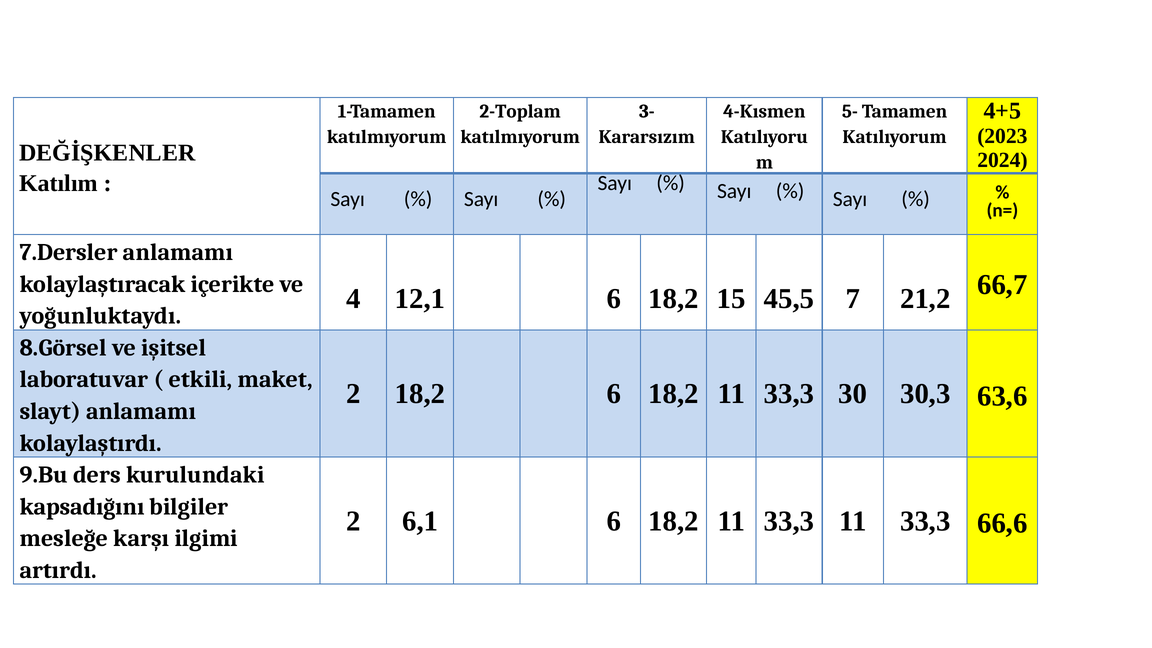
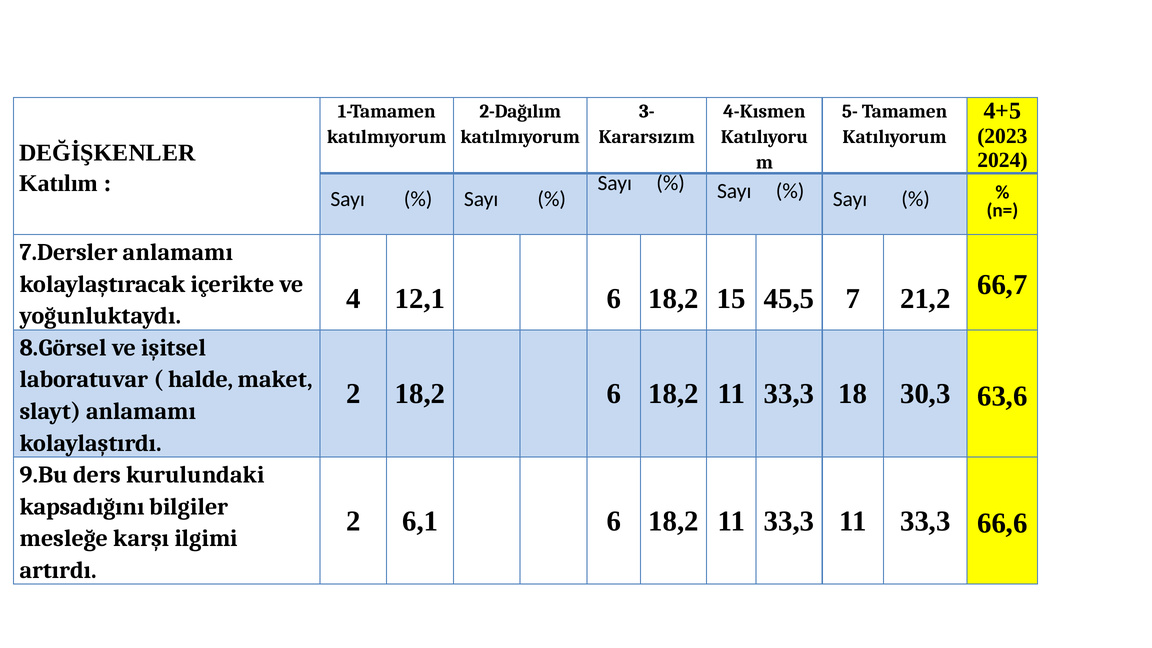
2-Toplam: 2-Toplam -> 2-Dağılım
etkili: etkili -> halde
30: 30 -> 18
